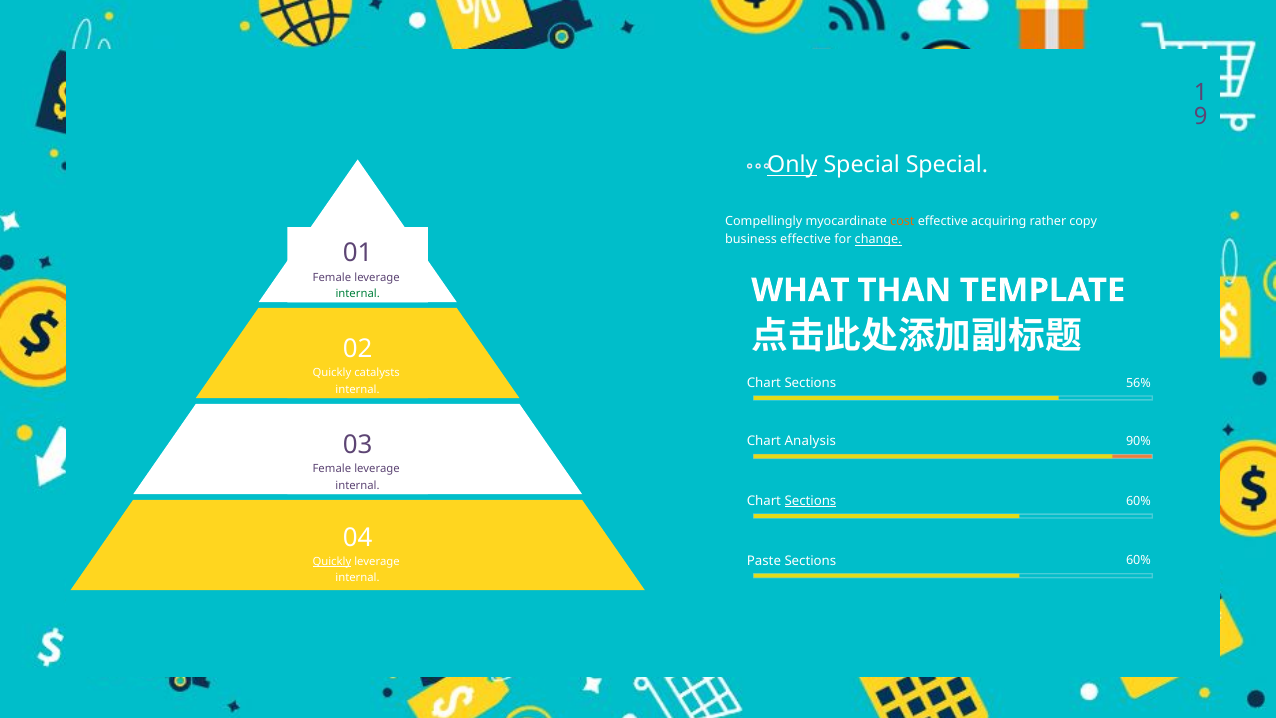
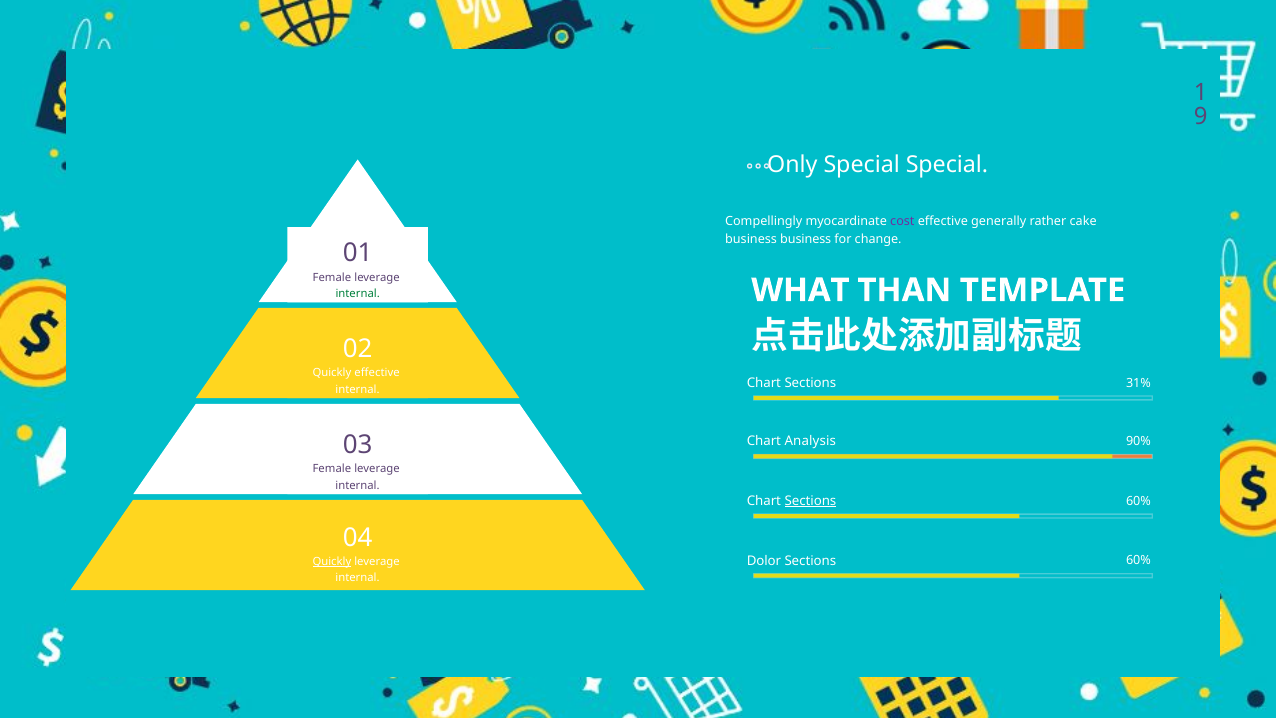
Only underline: present -> none
cost colour: orange -> purple
acquiring: acquiring -> generally
copy: copy -> cake
business effective: effective -> business
change underline: present -> none
Quickly catalysts: catalysts -> effective
56%: 56% -> 31%
Paste: Paste -> Dolor
